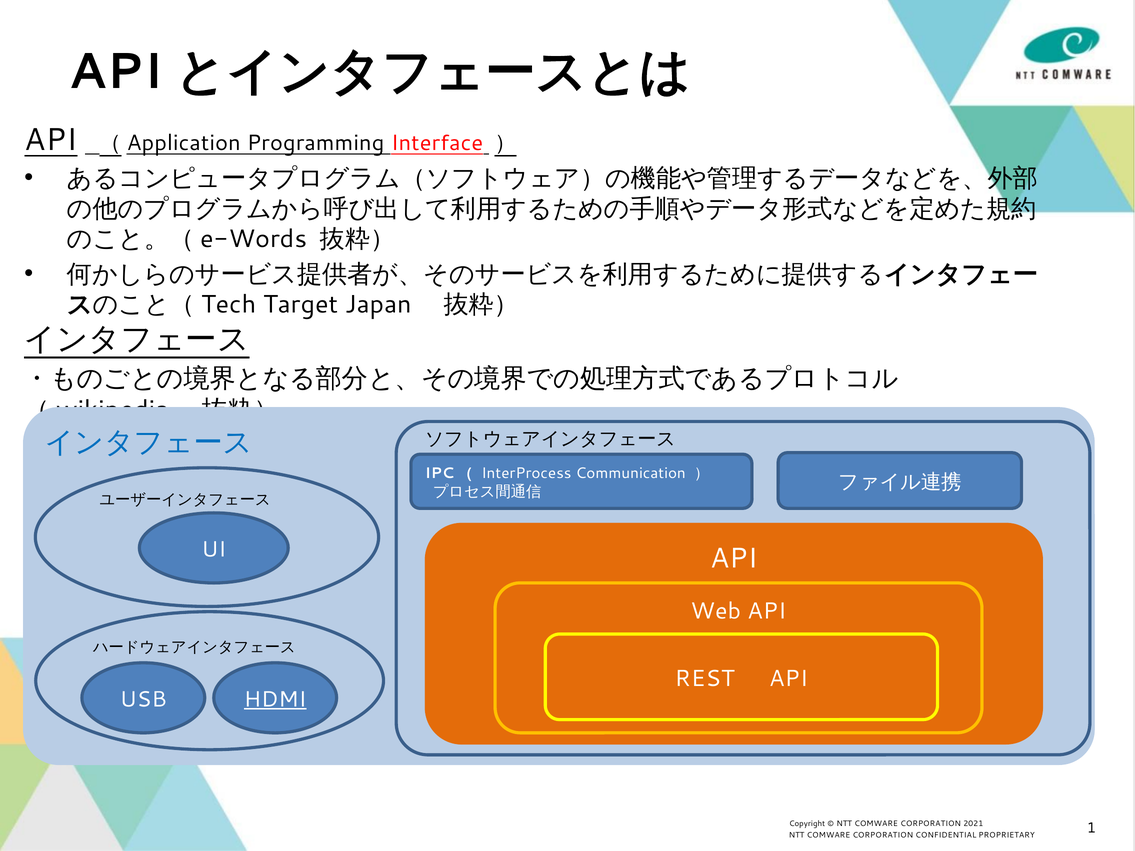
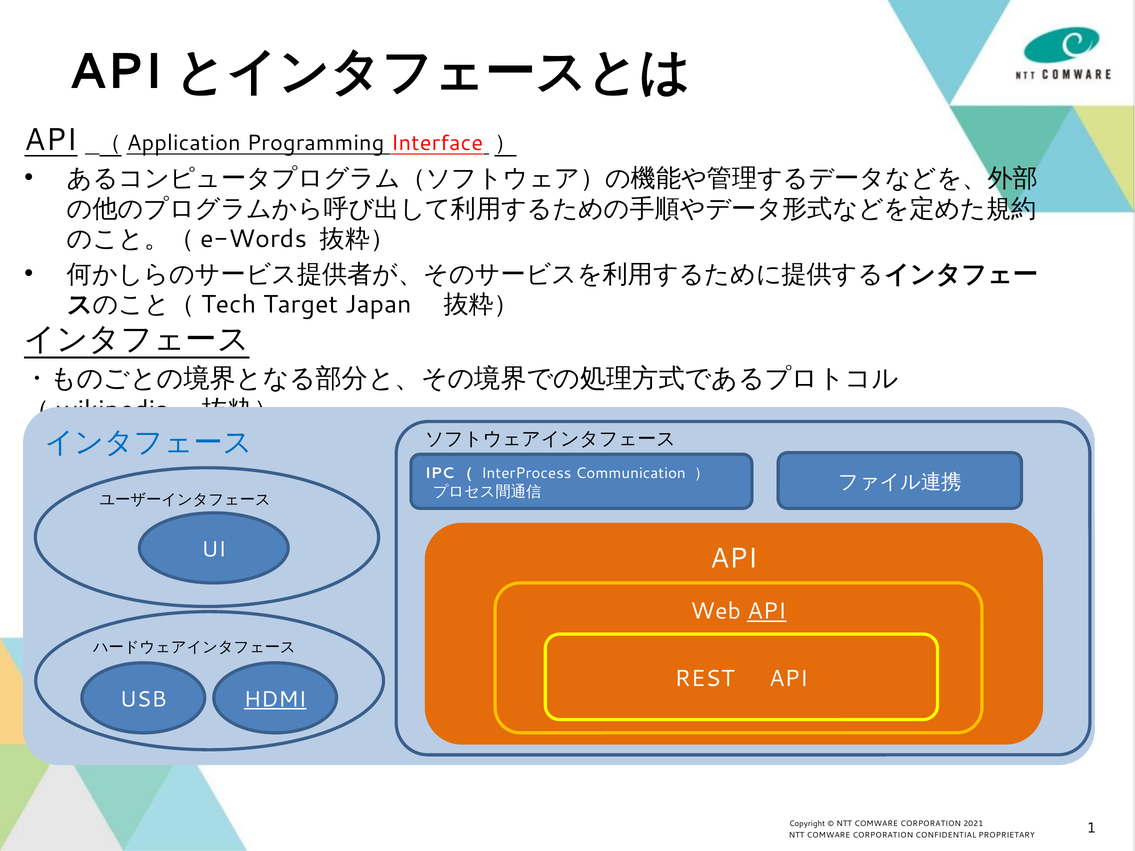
API at (767, 612) underline: none -> present
